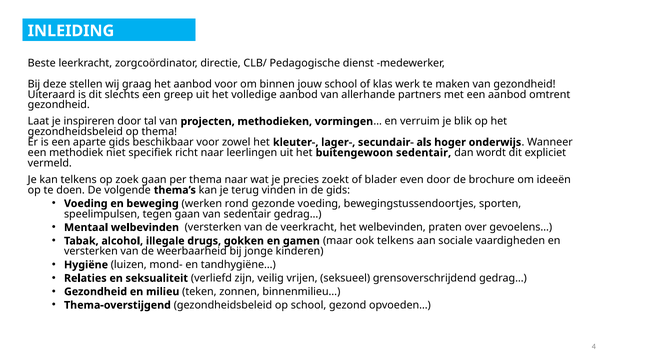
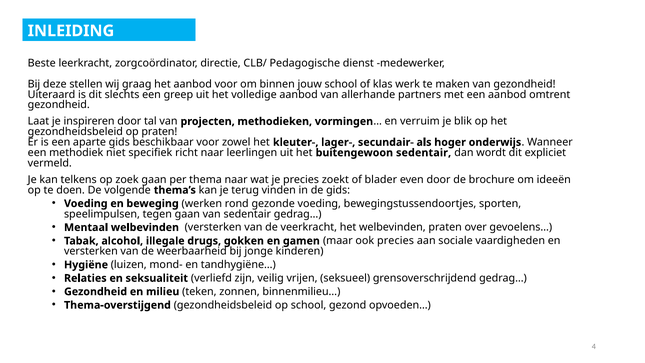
op thema: thema -> praten
ook telkens: telkens -> precies
